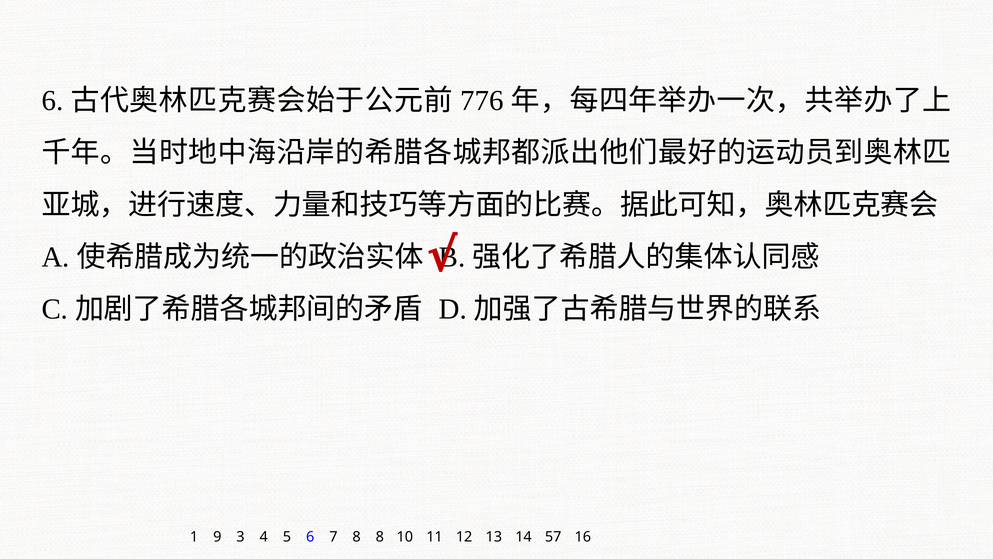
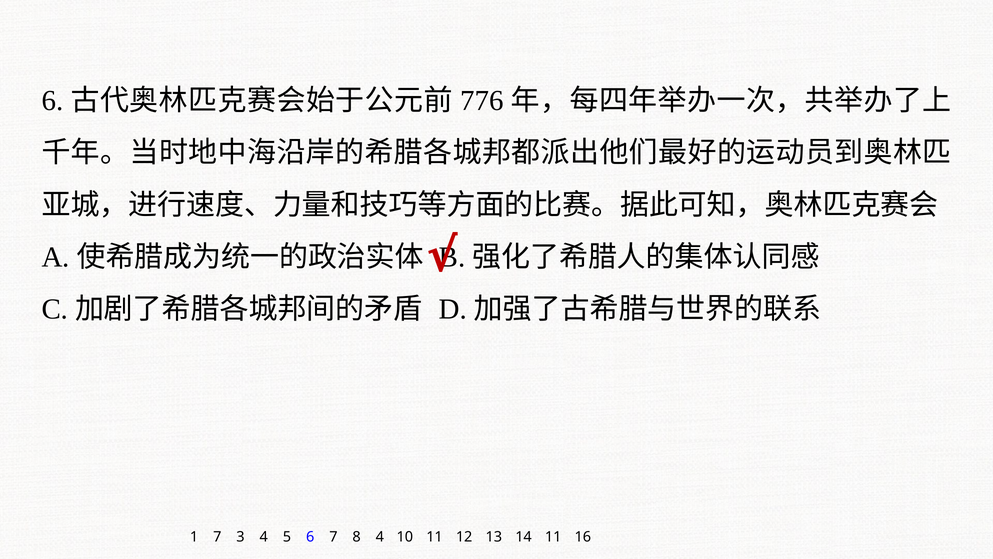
1 9: 9 -> 7
8 8: 8 -> 4
14 57: 57 -> 11
